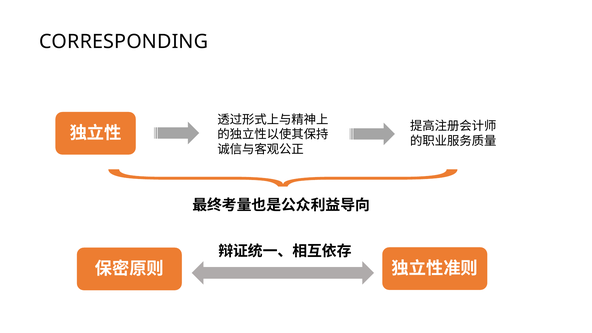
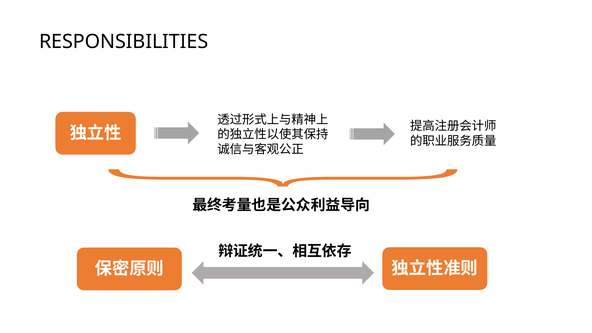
CORRESPONDING: CORRESPONDING -> RESPONSIBILITIES
